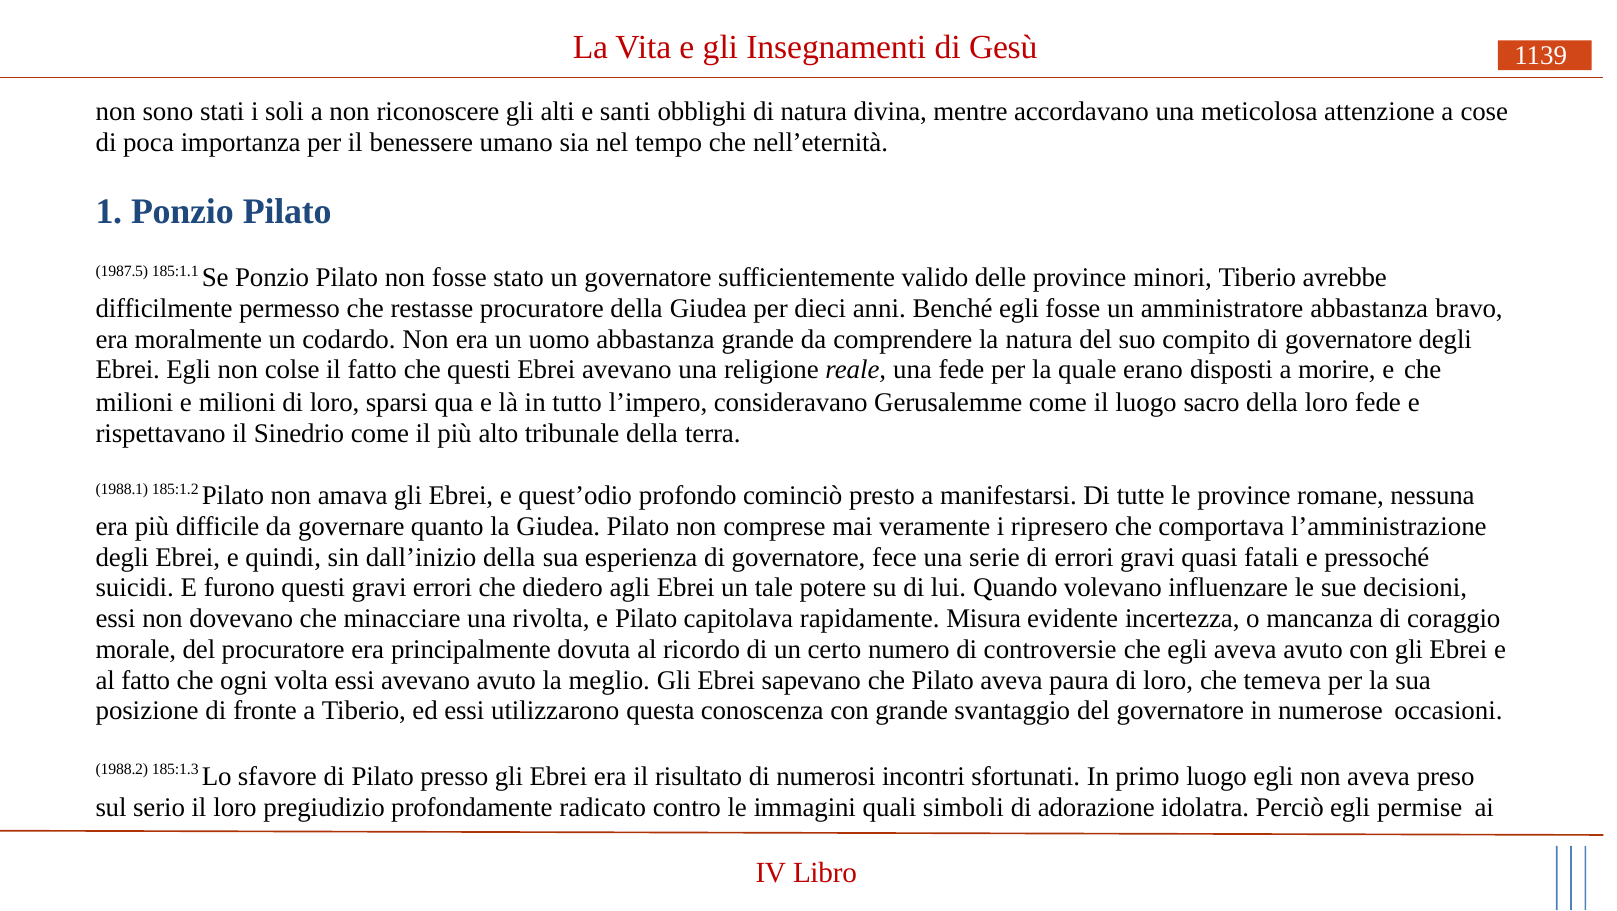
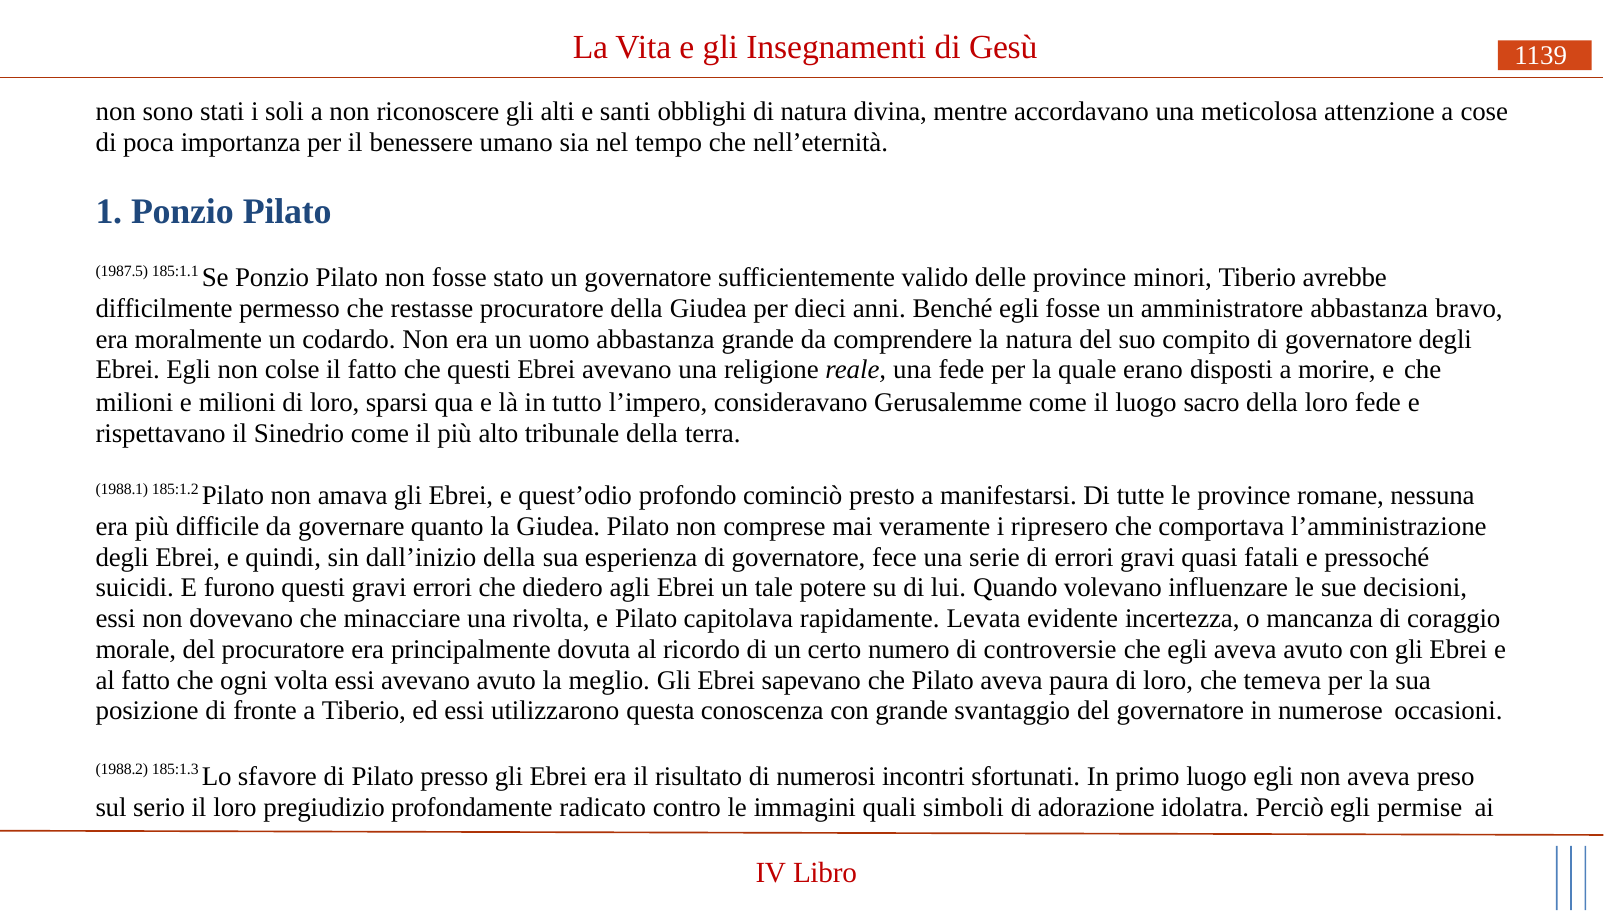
Misura: Misura -> Levata
